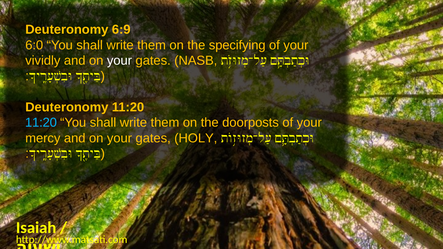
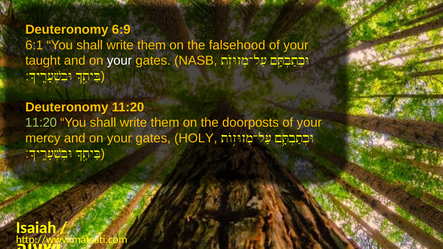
6:0: 6:0 -> 6:1
specifying: specifying -> falsehood
vividly: vividly -> taught
11:20 at (41, 123) colour: light blue -> light green
